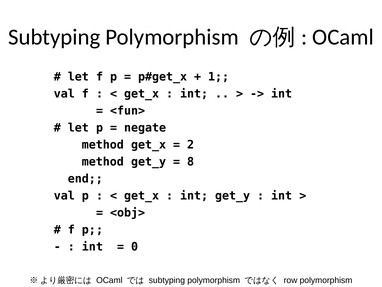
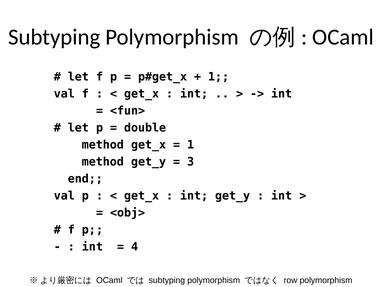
negate: negate -> double
2 at (191, 144): 2 -> 1
8: 8 -> 3
0: 0 -> 4
